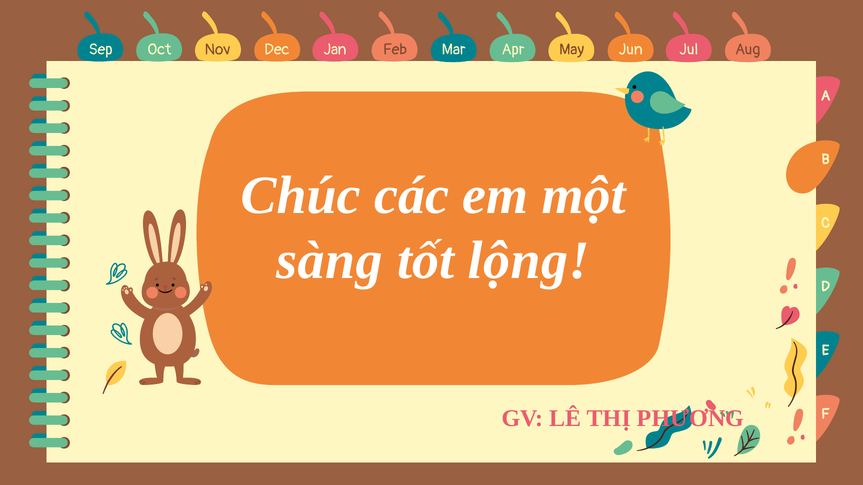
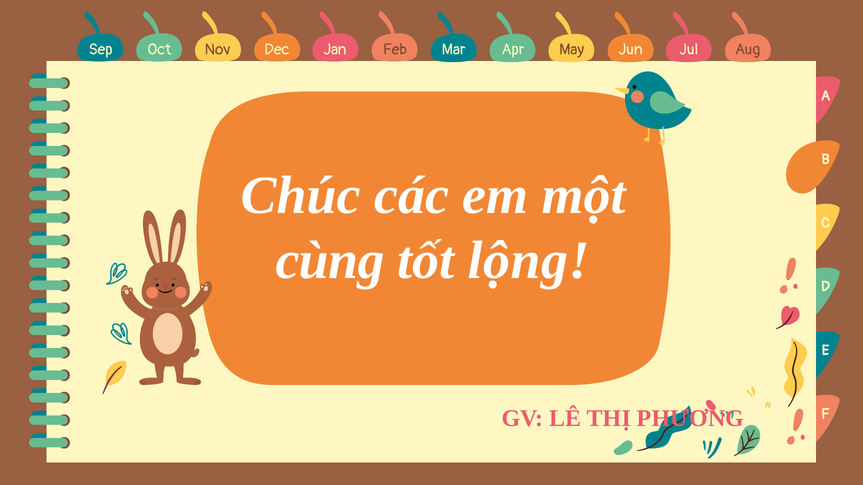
sàng: sàng -> cùng
